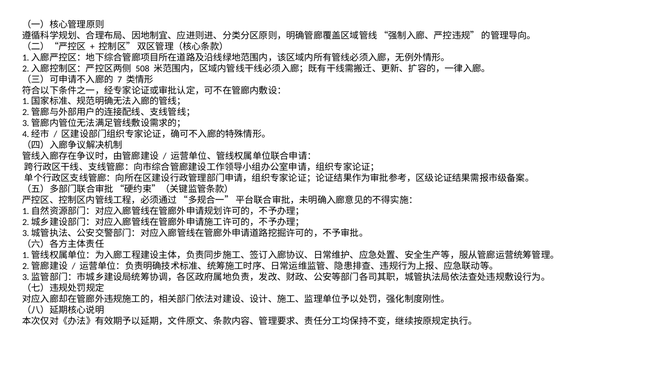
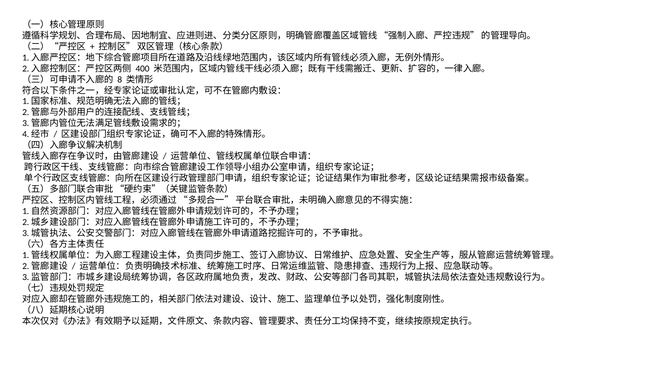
508: 508 -> 400
7: 7 -> 8
